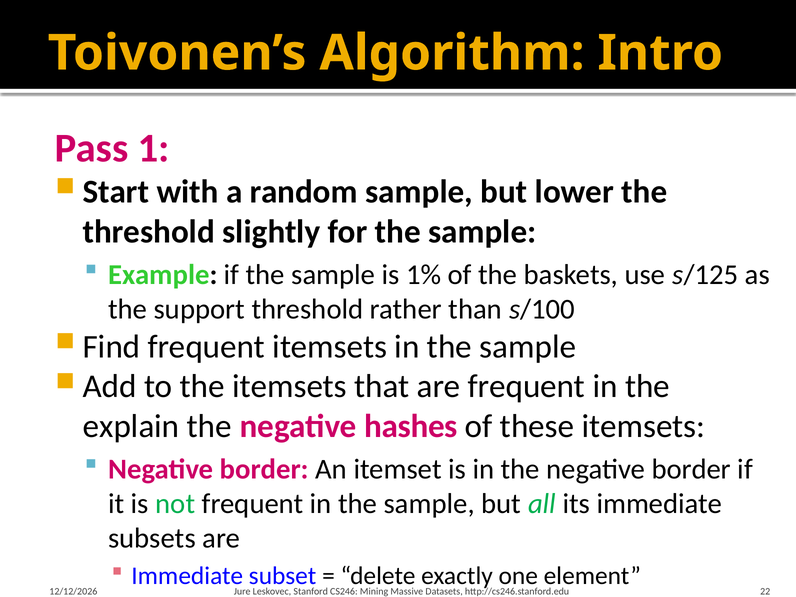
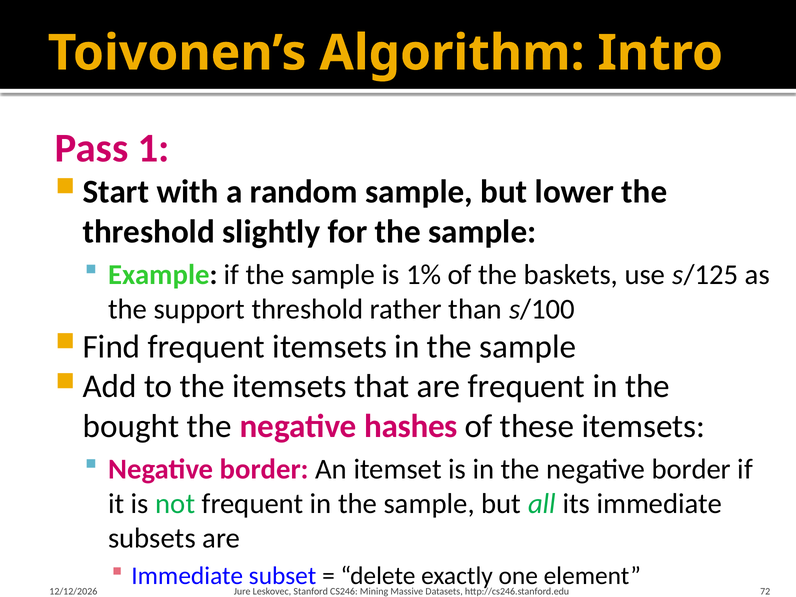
explain: explain -> bought
22: 22 -> 72
